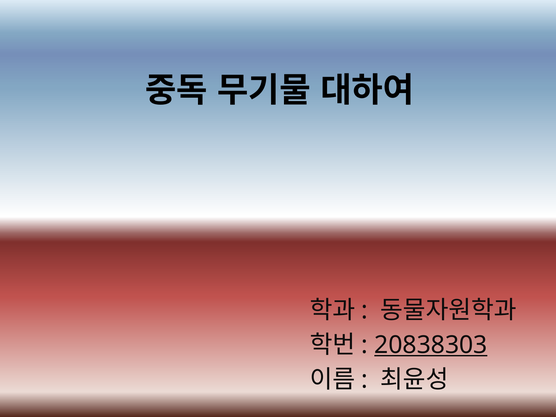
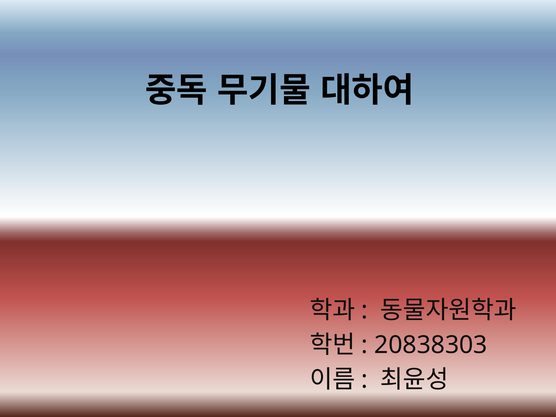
20838303 underline: present -> none
